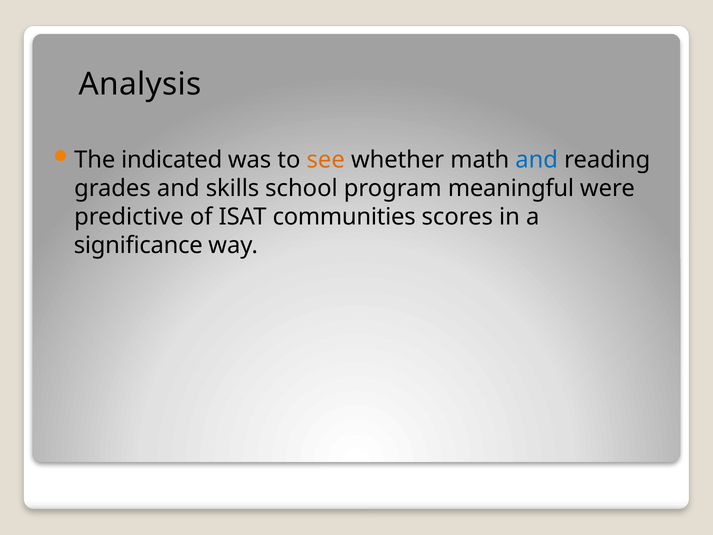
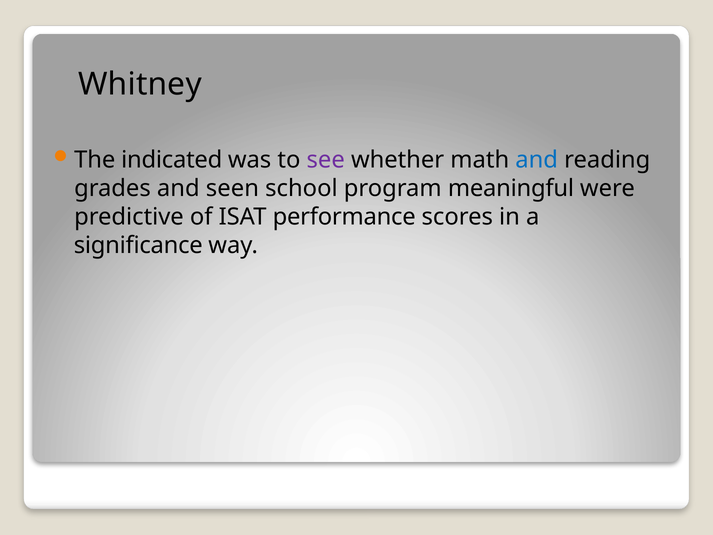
Analysis: Analysis -> Whitney
see colour: orange -> purple
skills: skills -> seen
communities: communities -> performance
